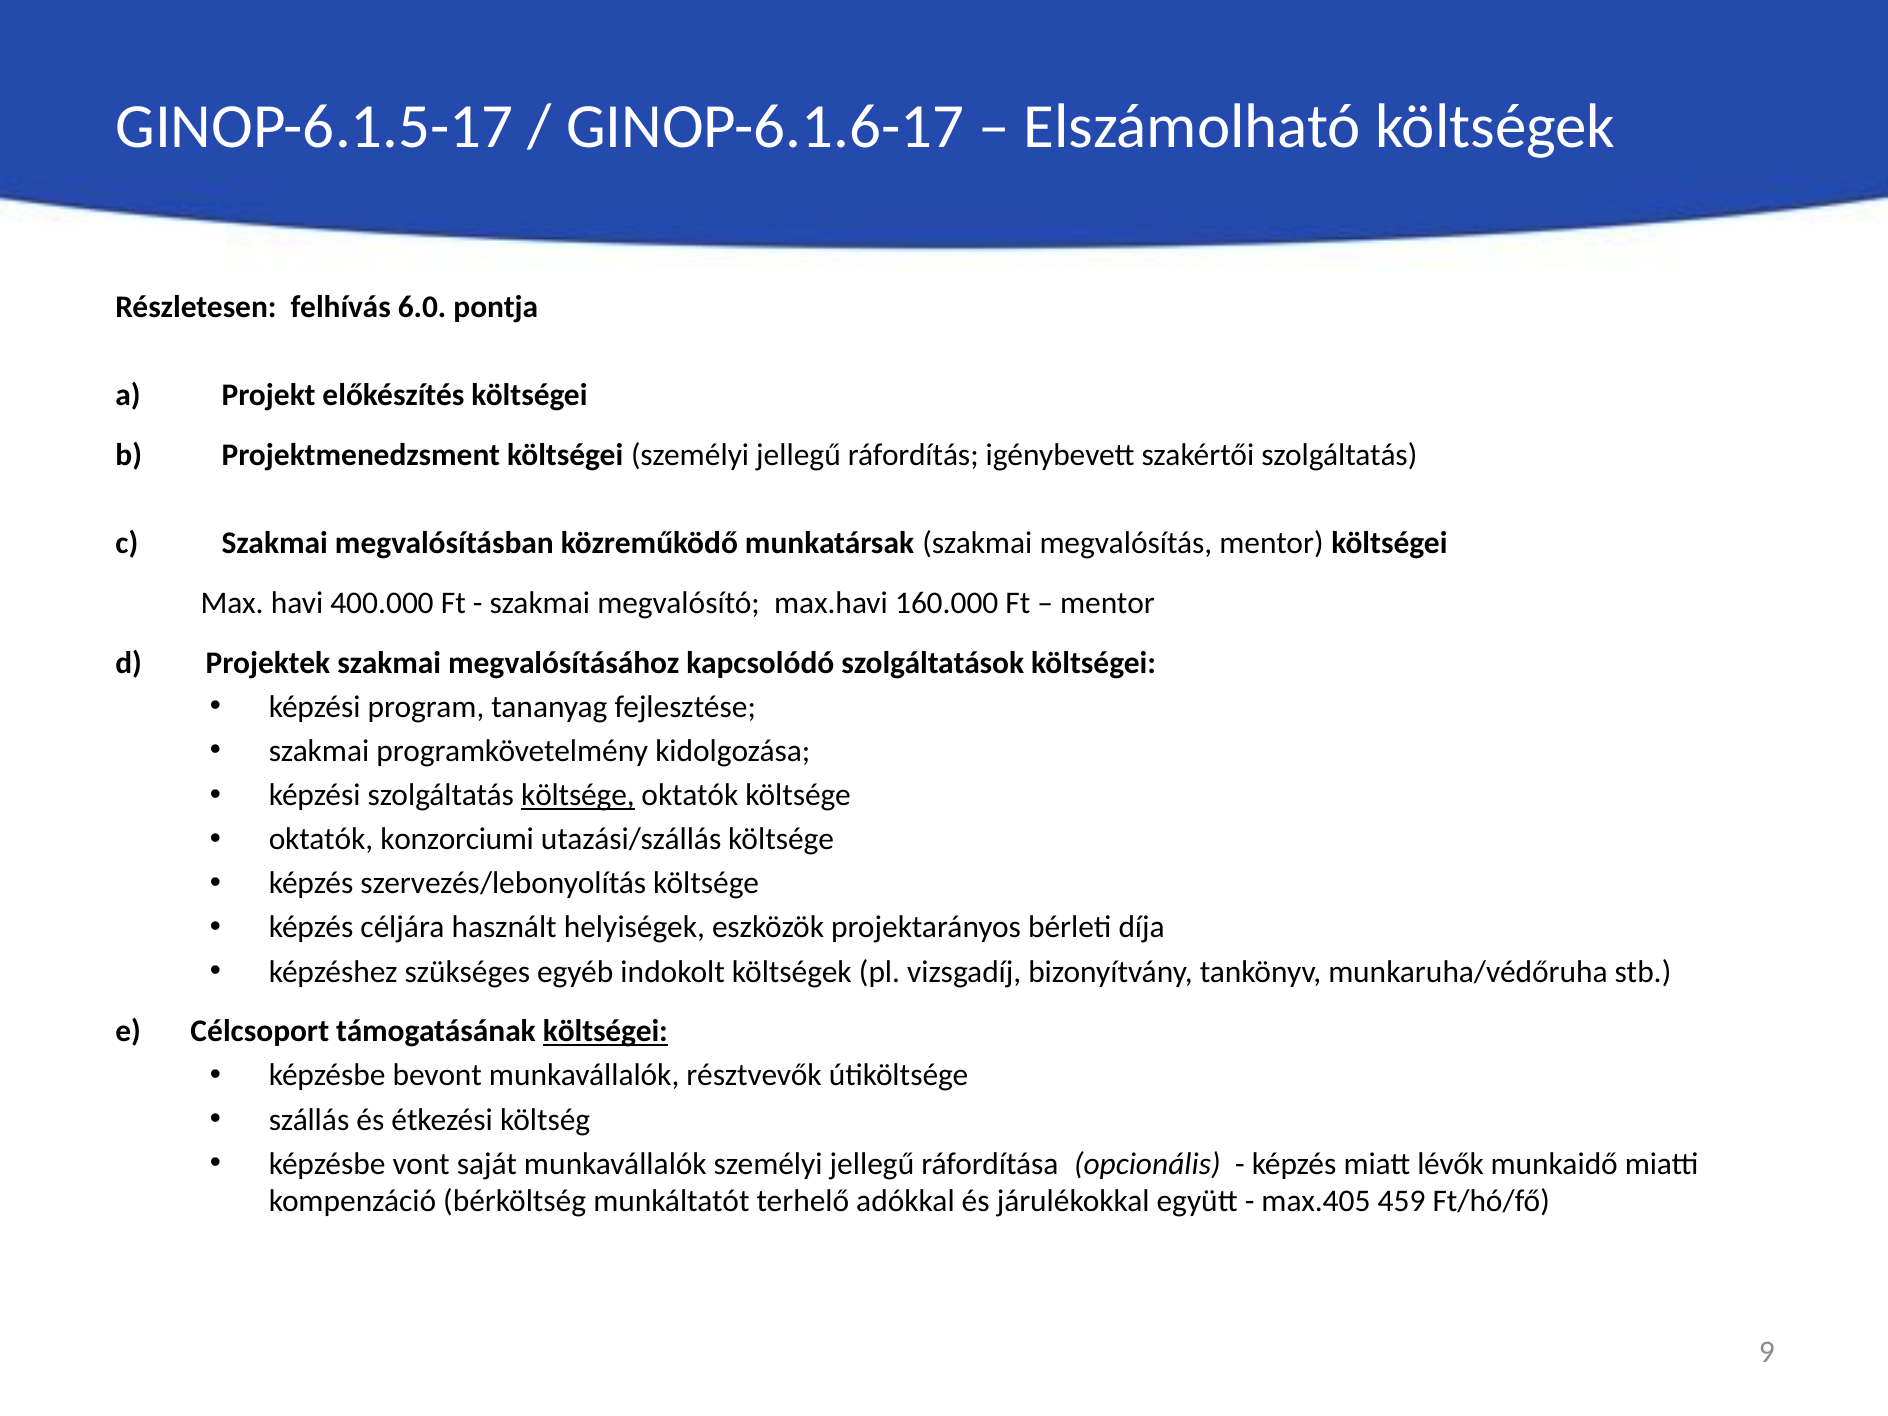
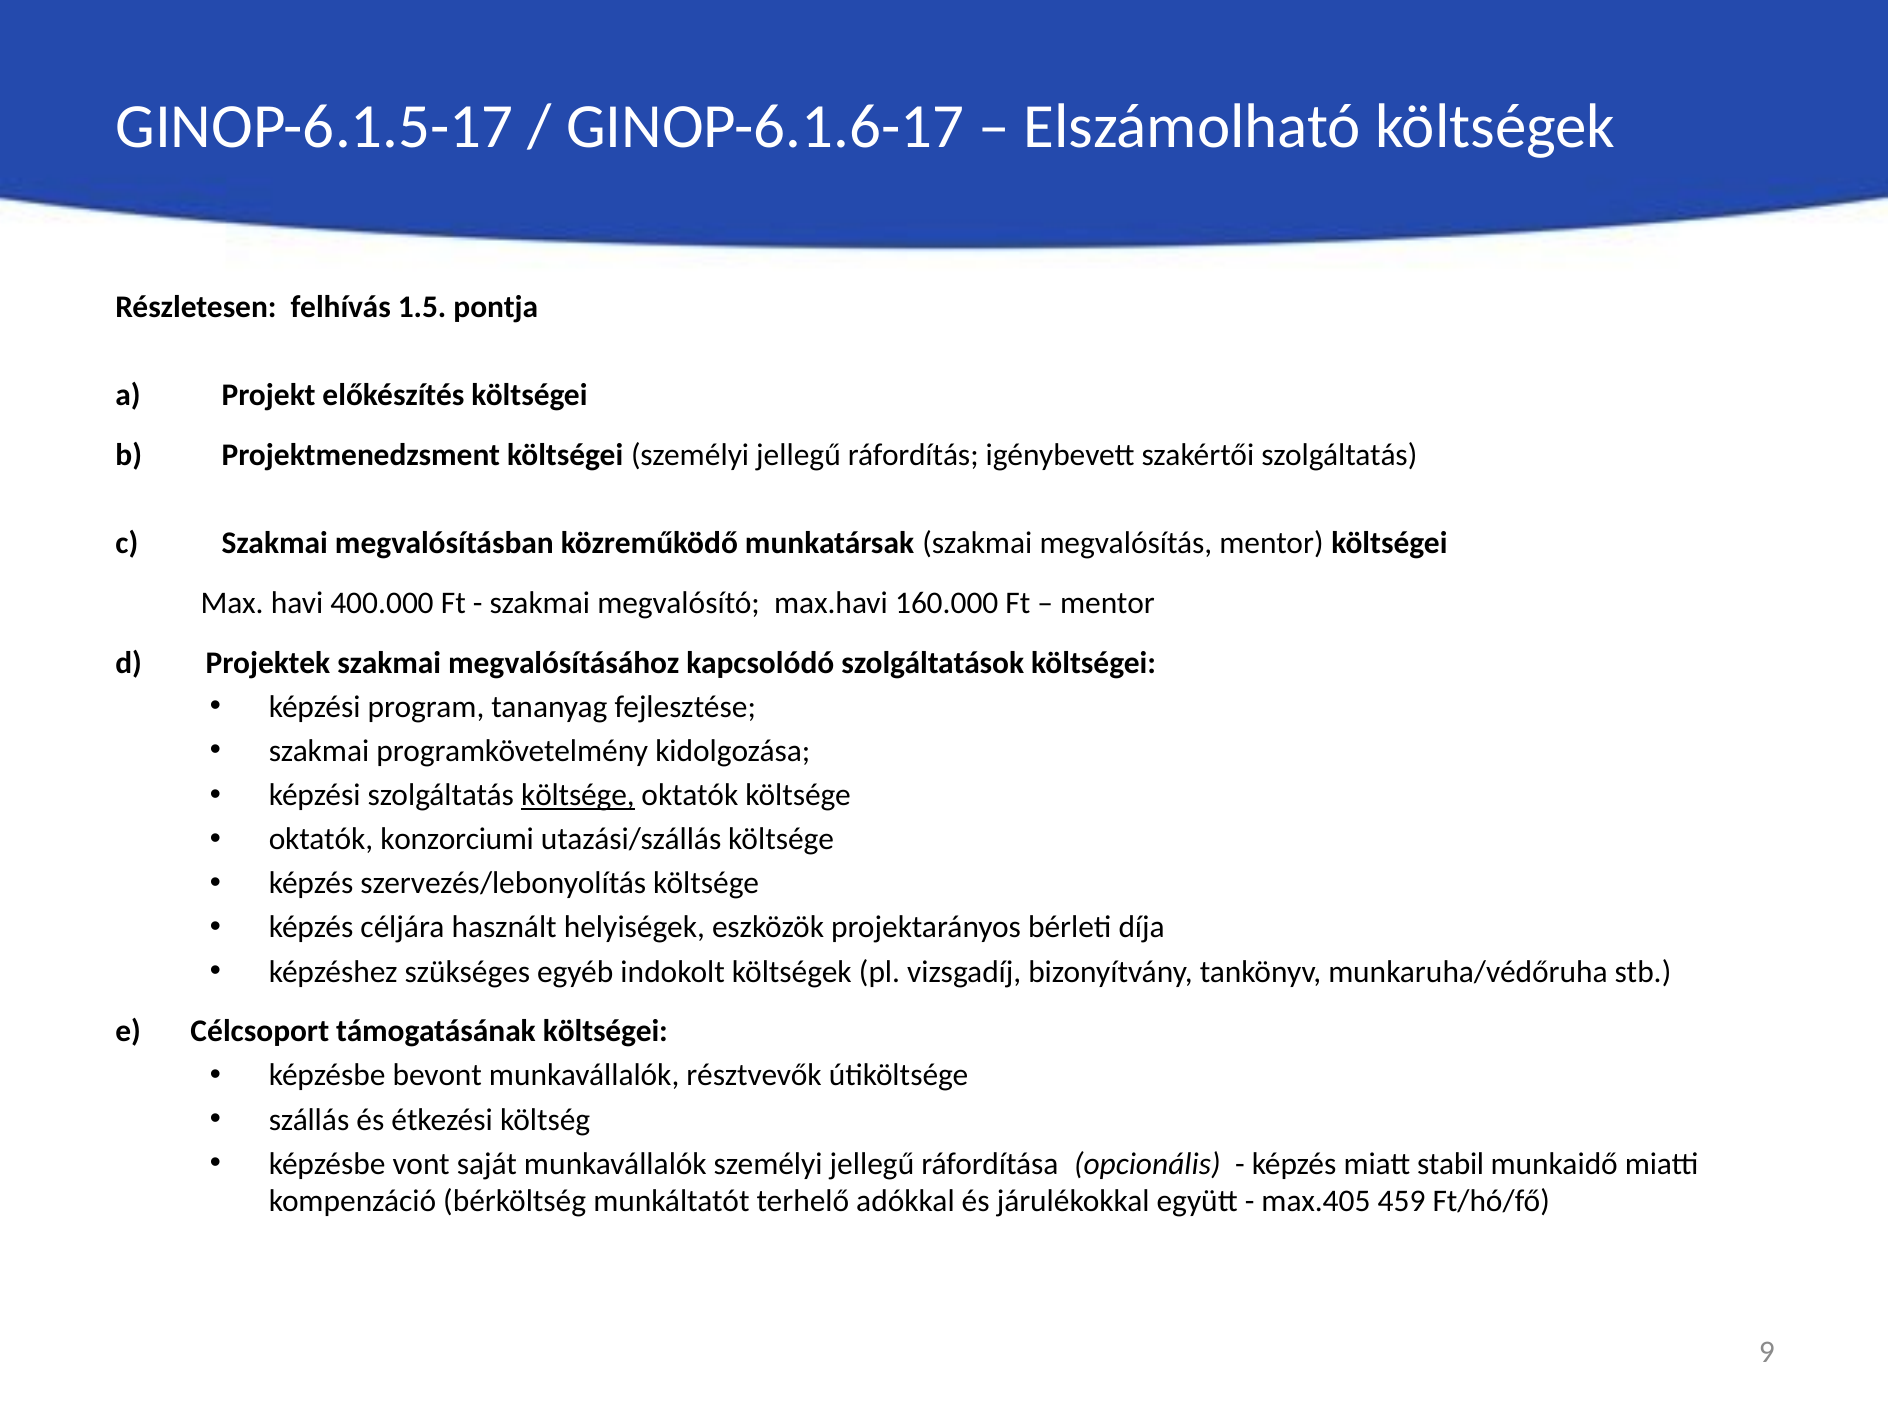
6.0: 6.0 -> 1.5
költségei at (605, 1032) underline: present -> none
lévők: lévők -> stabil
